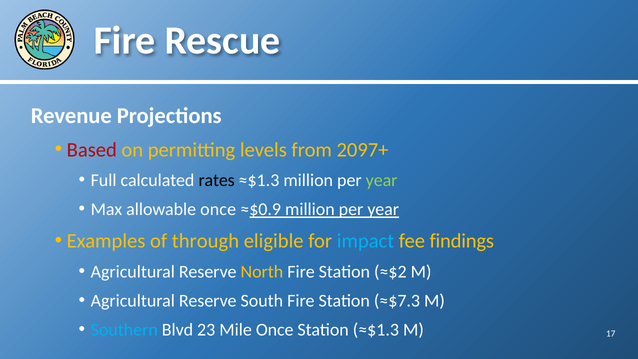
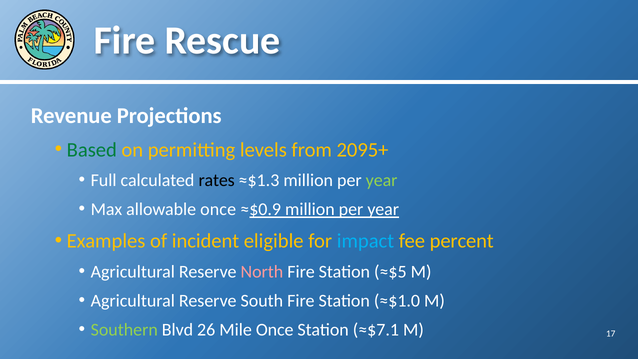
Based colour: red -> green
2097+: 2097+ -> 2095+
through: through -> incident
findings: findings -> percent
North colour: yellow -> pink
≈$2: ≈$2 -> ≈$5
≈$7.3: ≈$7.3 -> ≈$1.0
Southern colour: light blue -> light green
23: 23 -> 26
Station ≈$1.3: ≈$1.3 -> ≈$7.1
